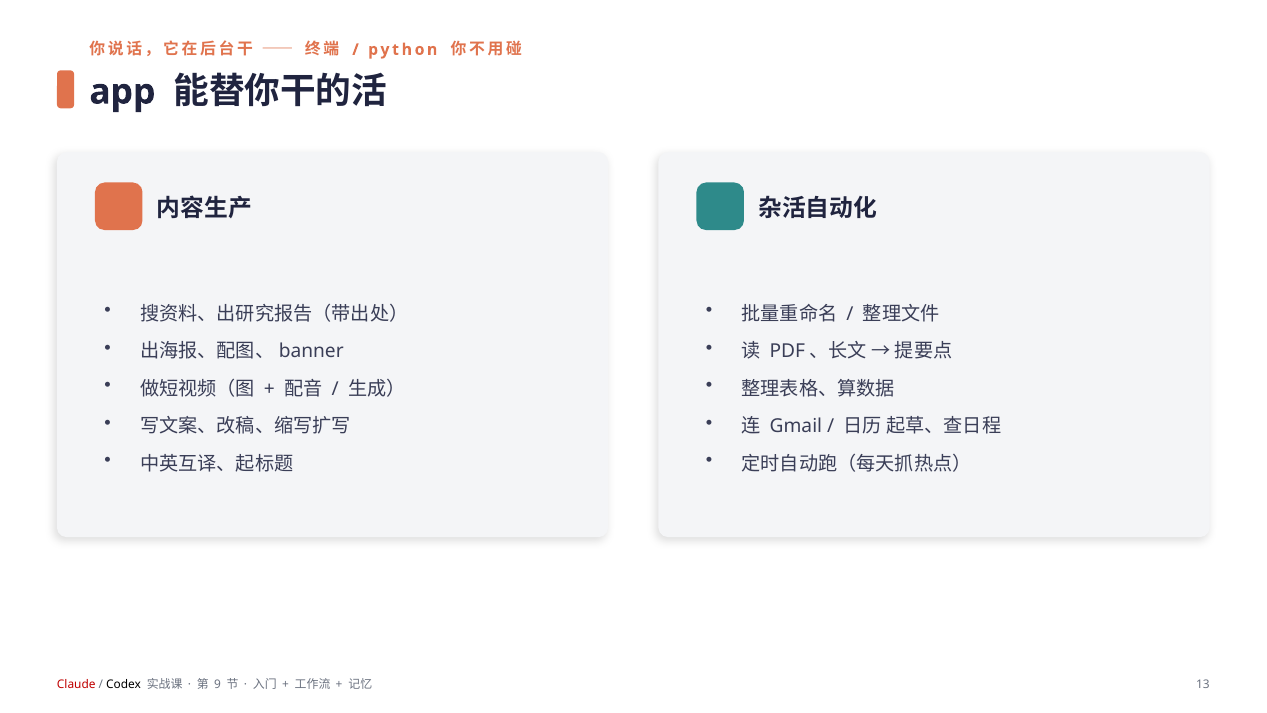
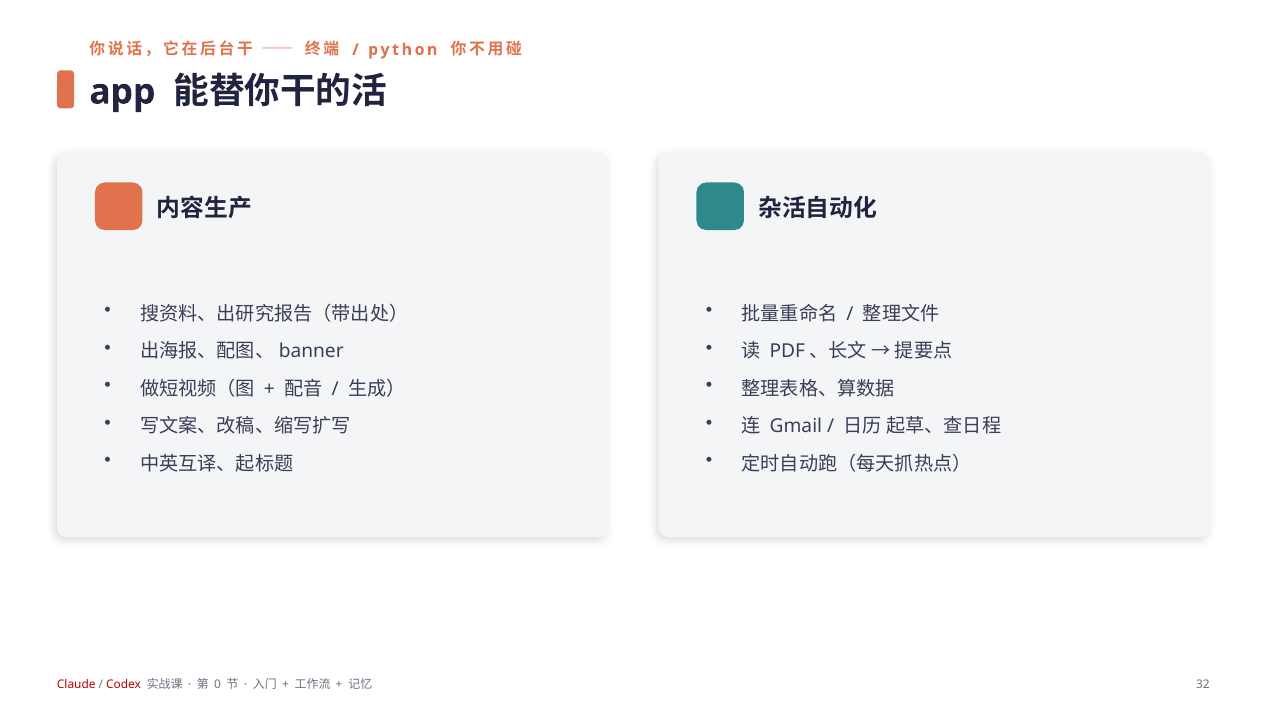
Codex colour: black -> red
9: 9 -> 0
13: 13 -> 32
